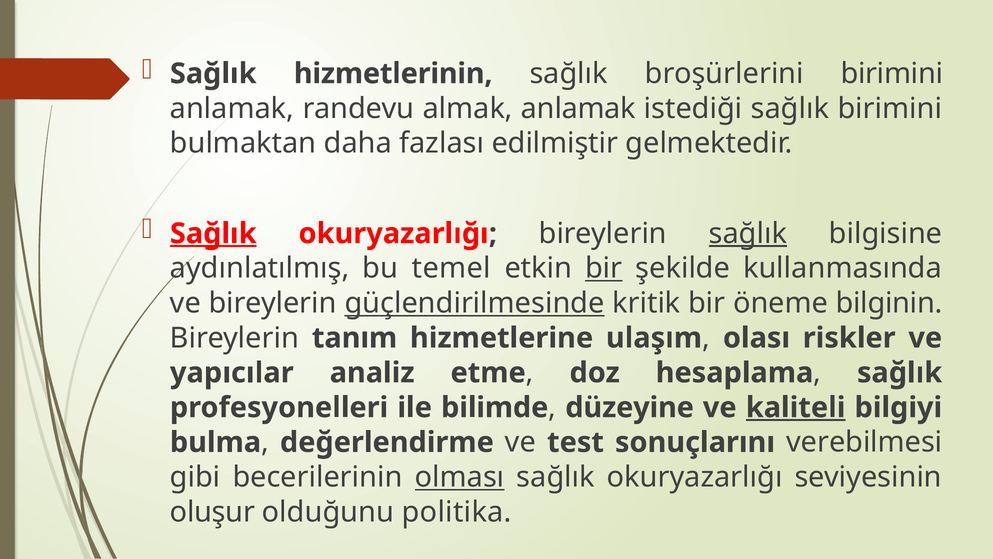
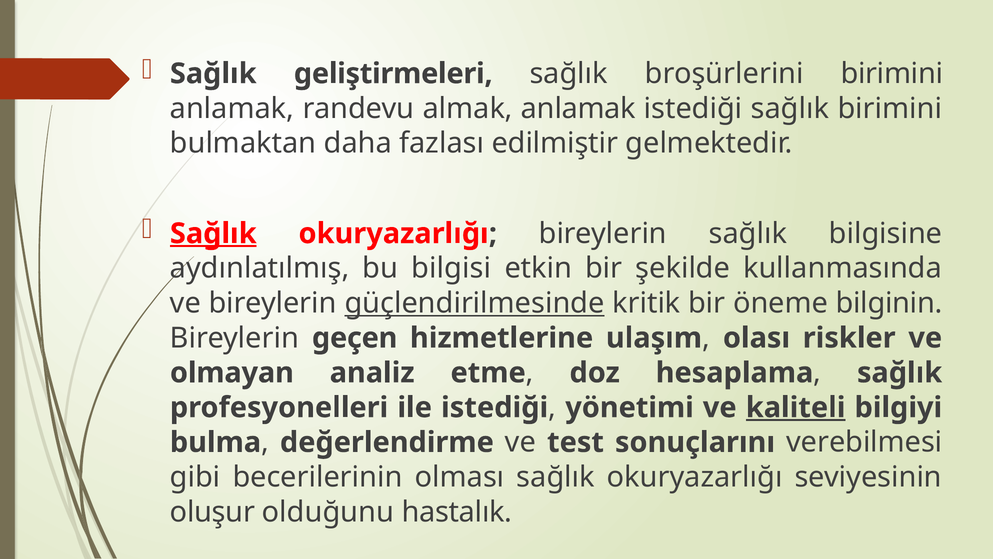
hizmetlerinin: hizmetlerinin -> geliştirmeleri
sağlık at (748, 233) underline: present -> none
temel: temel -> bilgisi
bir at (604, 268) underline: present -> none
tanım: tanım -> geçen
yapıcılar: yapıcılar -> olmayan
ile bilimde: bilimde -> istediği
düzeyine: düzeyine -> yönetimi
olması underline: present -> none
politika: politika -> hastalık
